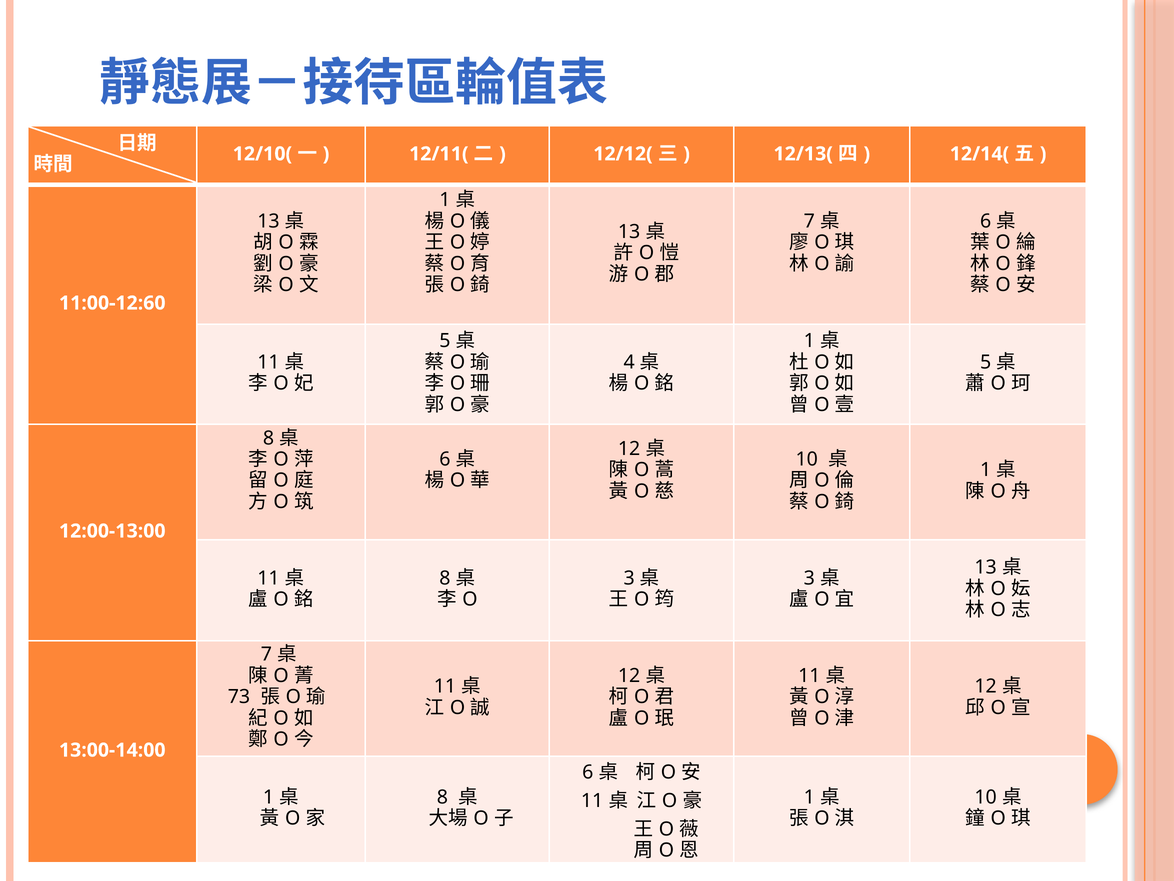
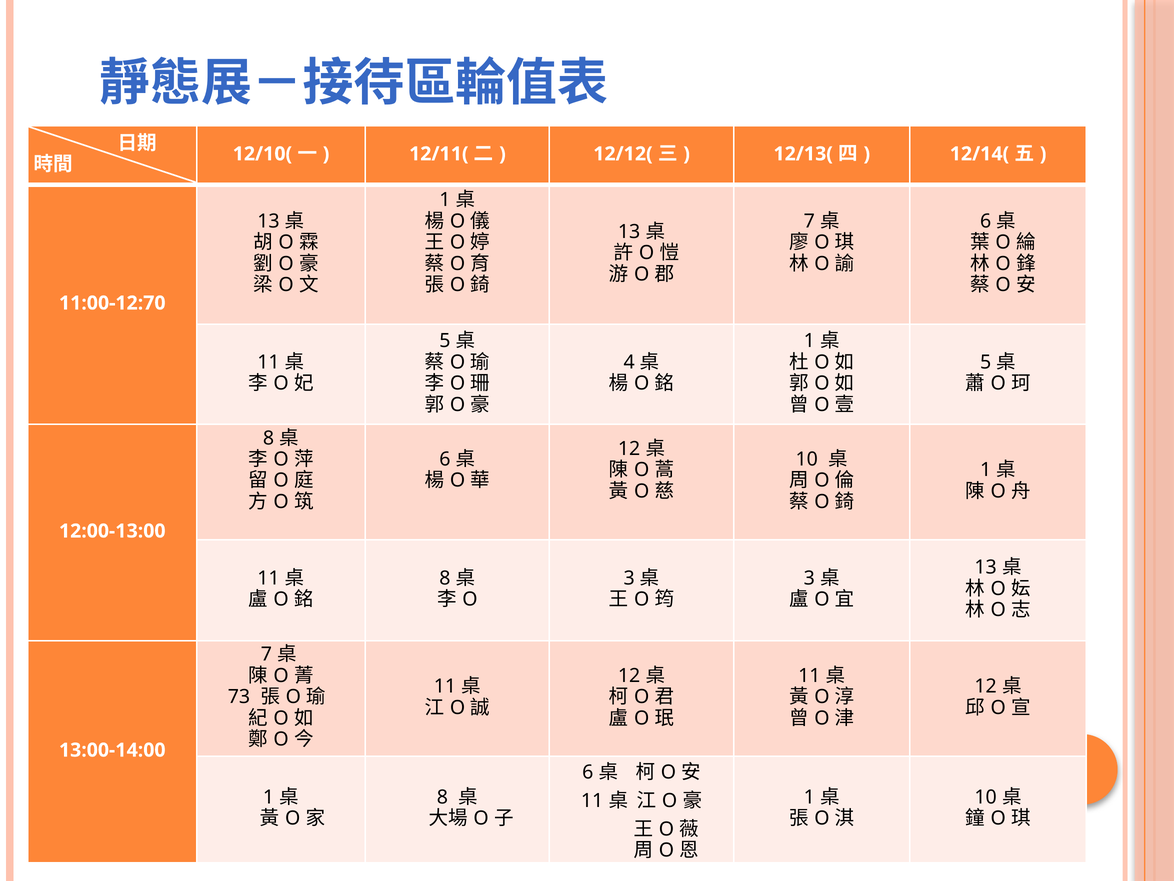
11:00-12:60: 11:00-12:60 -> 11:00-12:70
